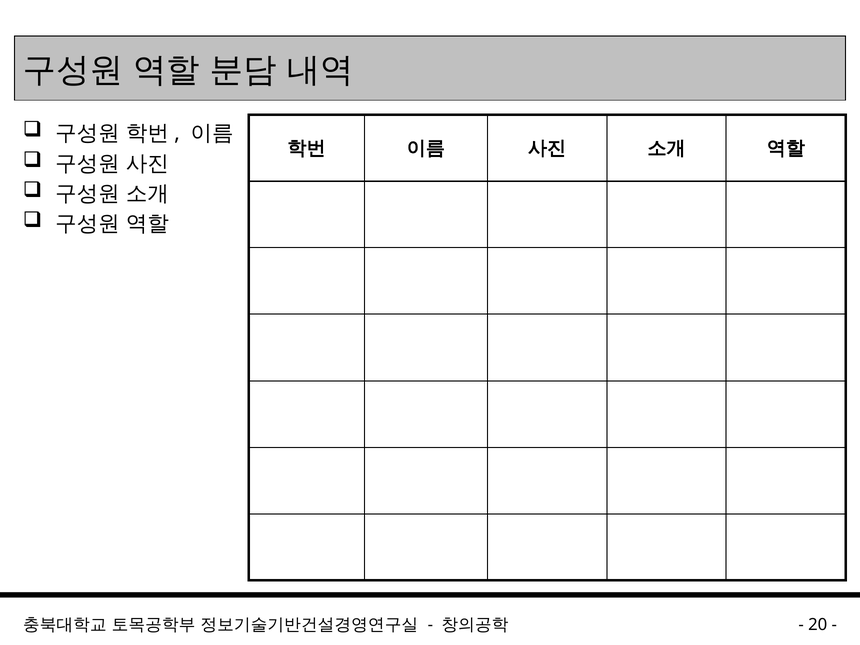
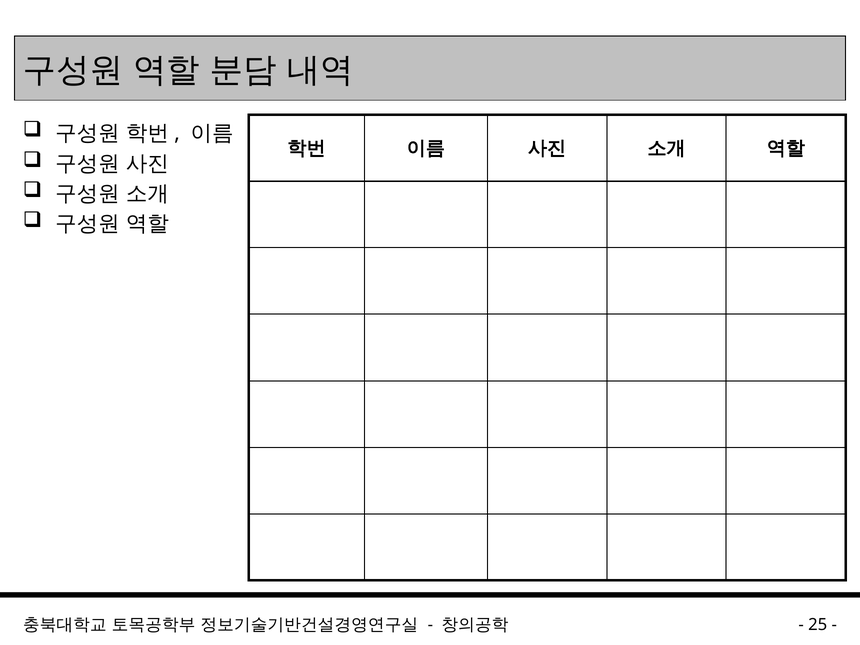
20: 20 -> 25
